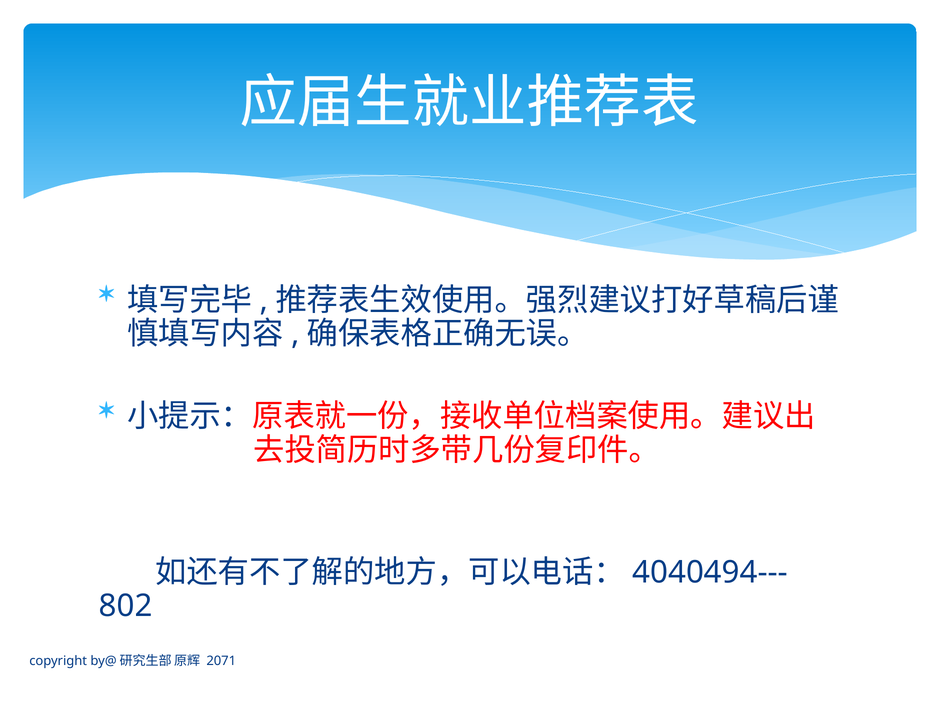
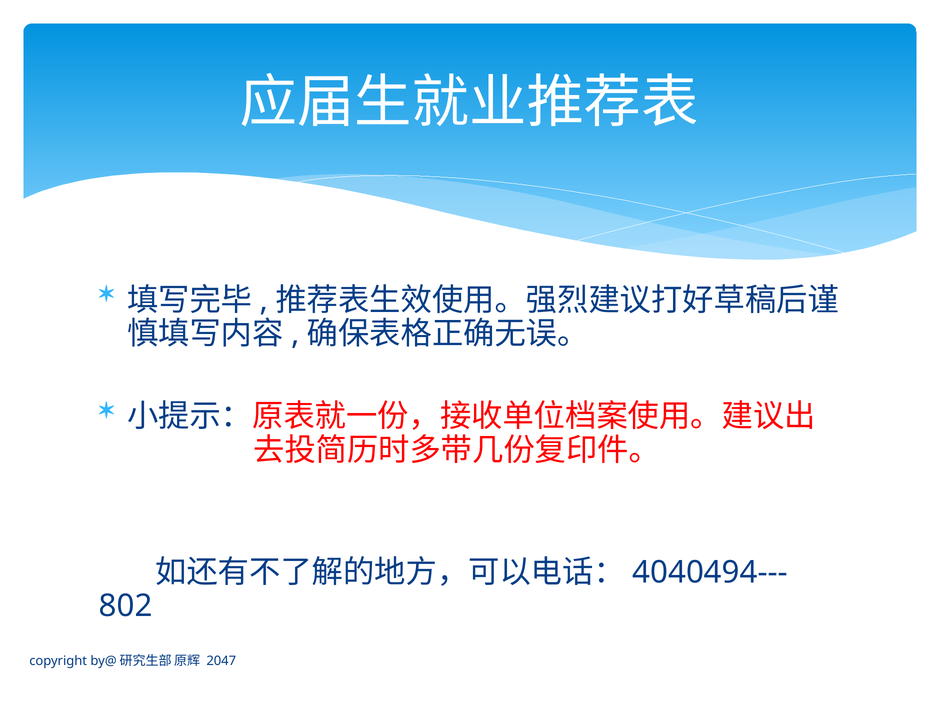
2071: 2071 -> 2047
